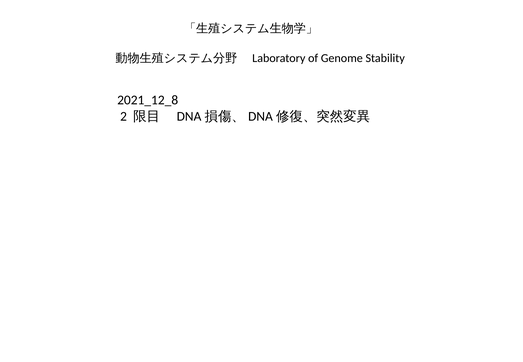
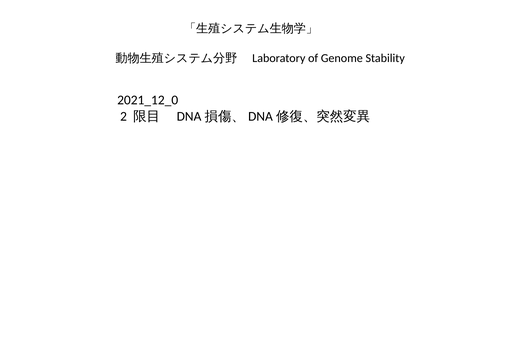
2021_12_8: 2021_12_8 -> 2021_12_0
